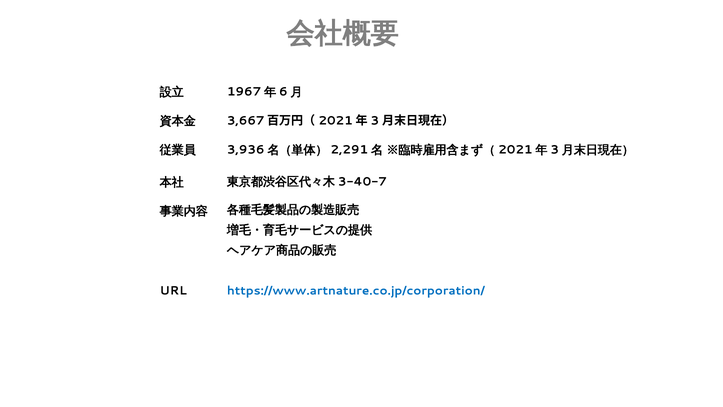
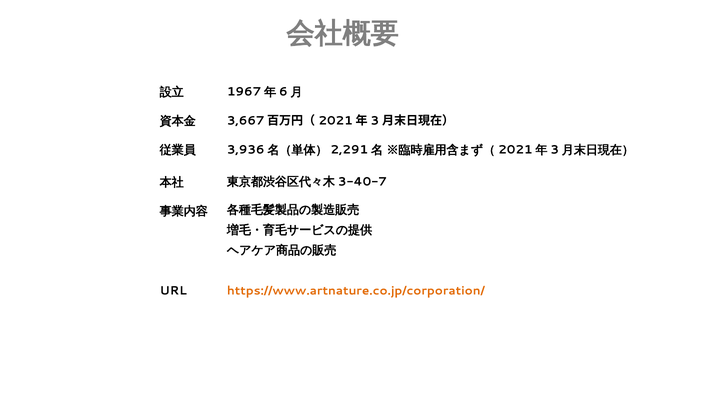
https://www.artnature.co.jp/corporation/ colour: blue -> orange
